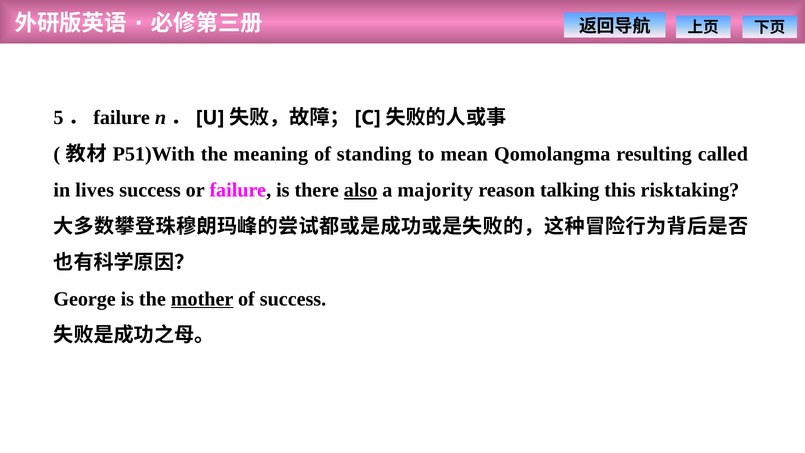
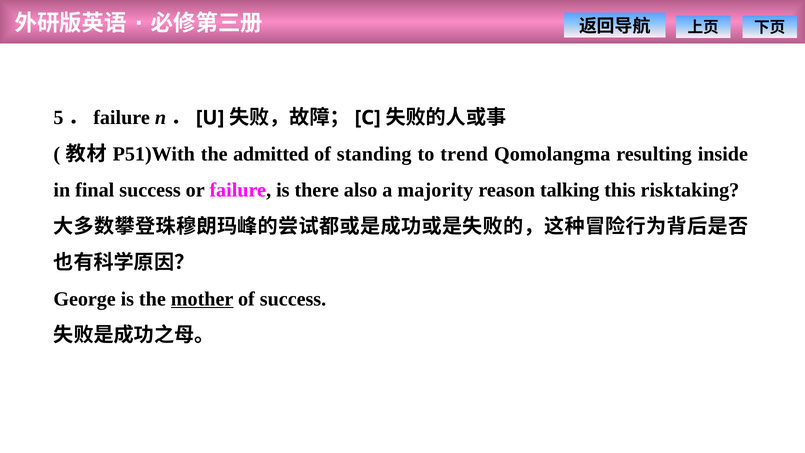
meaning: meaning -> admitted
mean: mean -> trend
called: called -> inside
lives: lives -> final
also underline: present -> none
